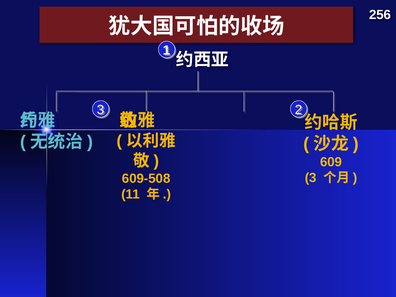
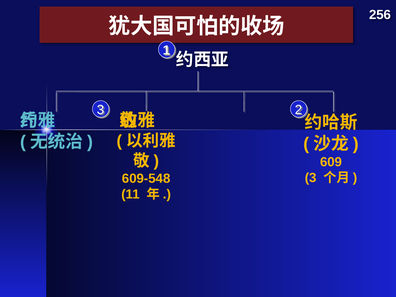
609-508: 609-508 -> 609-548
